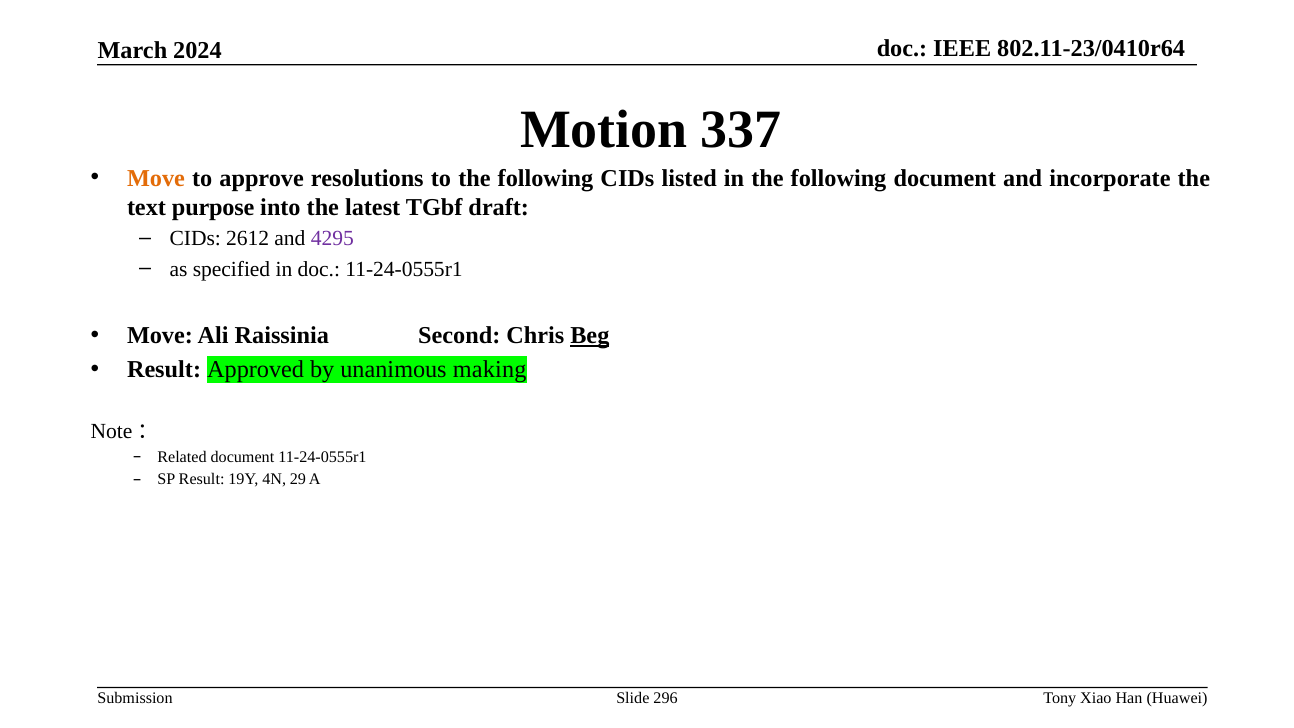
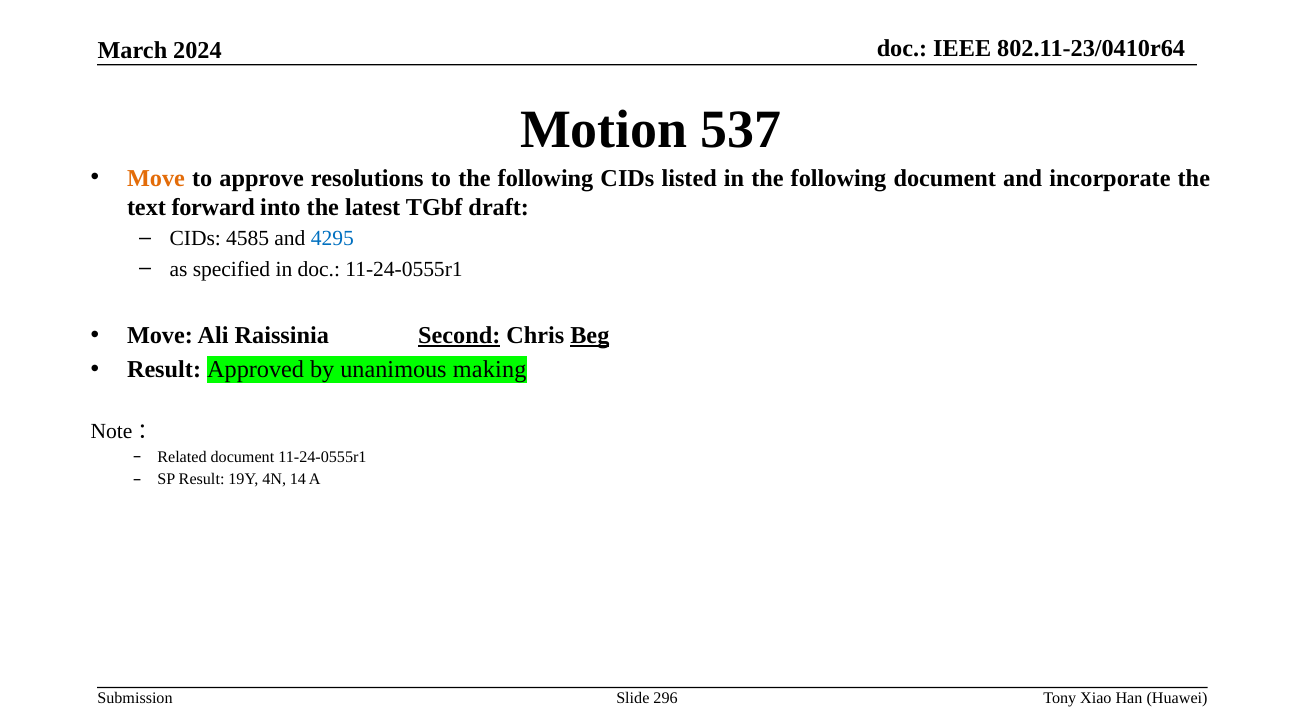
337: 337 -> 537
purpose: purpose -> forward
2612: 2612 -> 4585
4295 colour: purple -> blue
Second underline: none -> present
29: 29 -> 14
